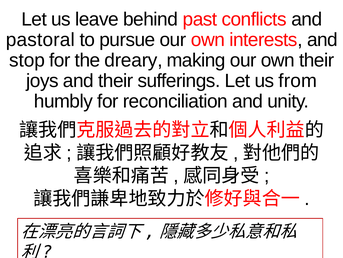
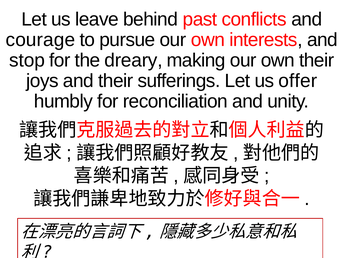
pastoral: pastoral -> courage
from: from -> offer
